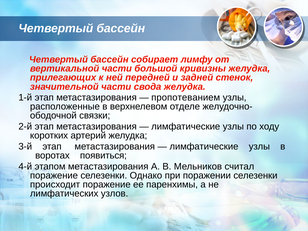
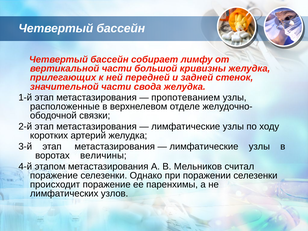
появиться: появиться -> величины
